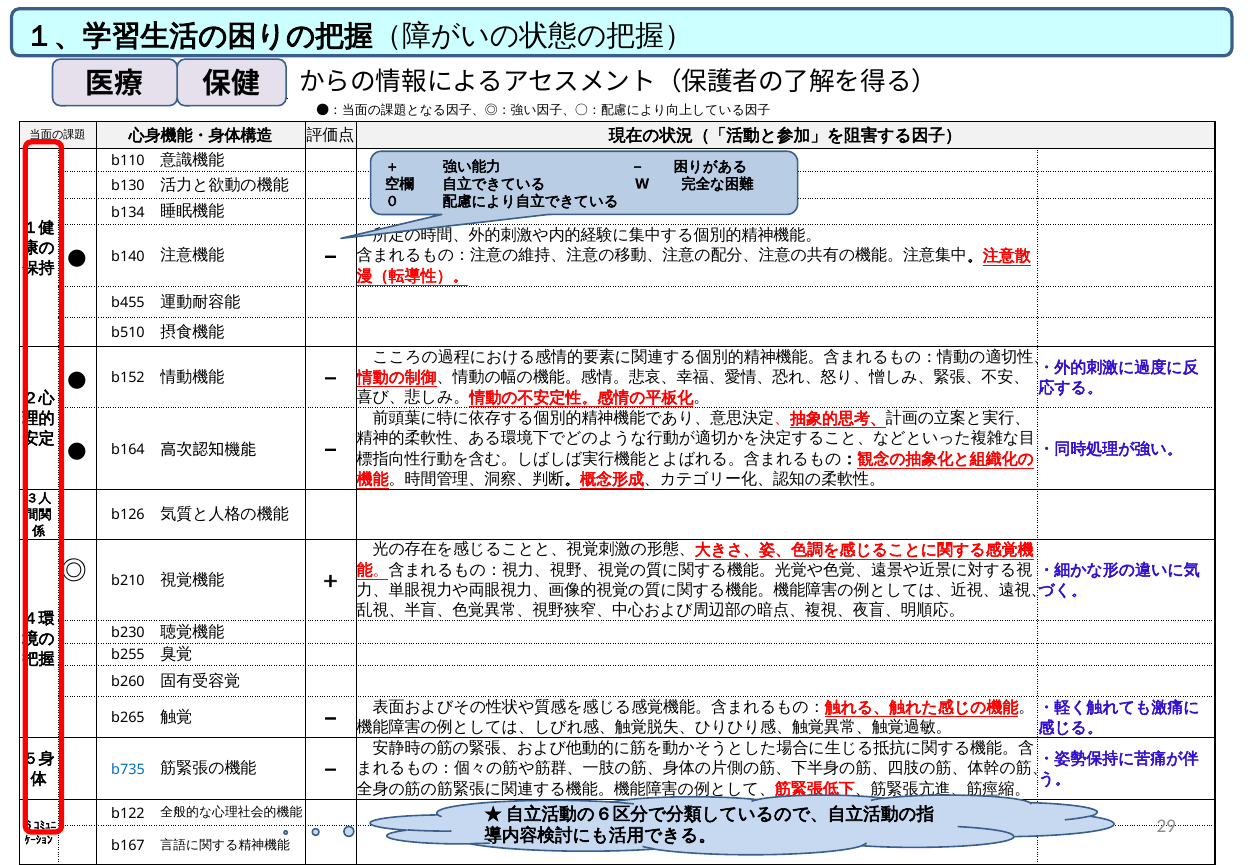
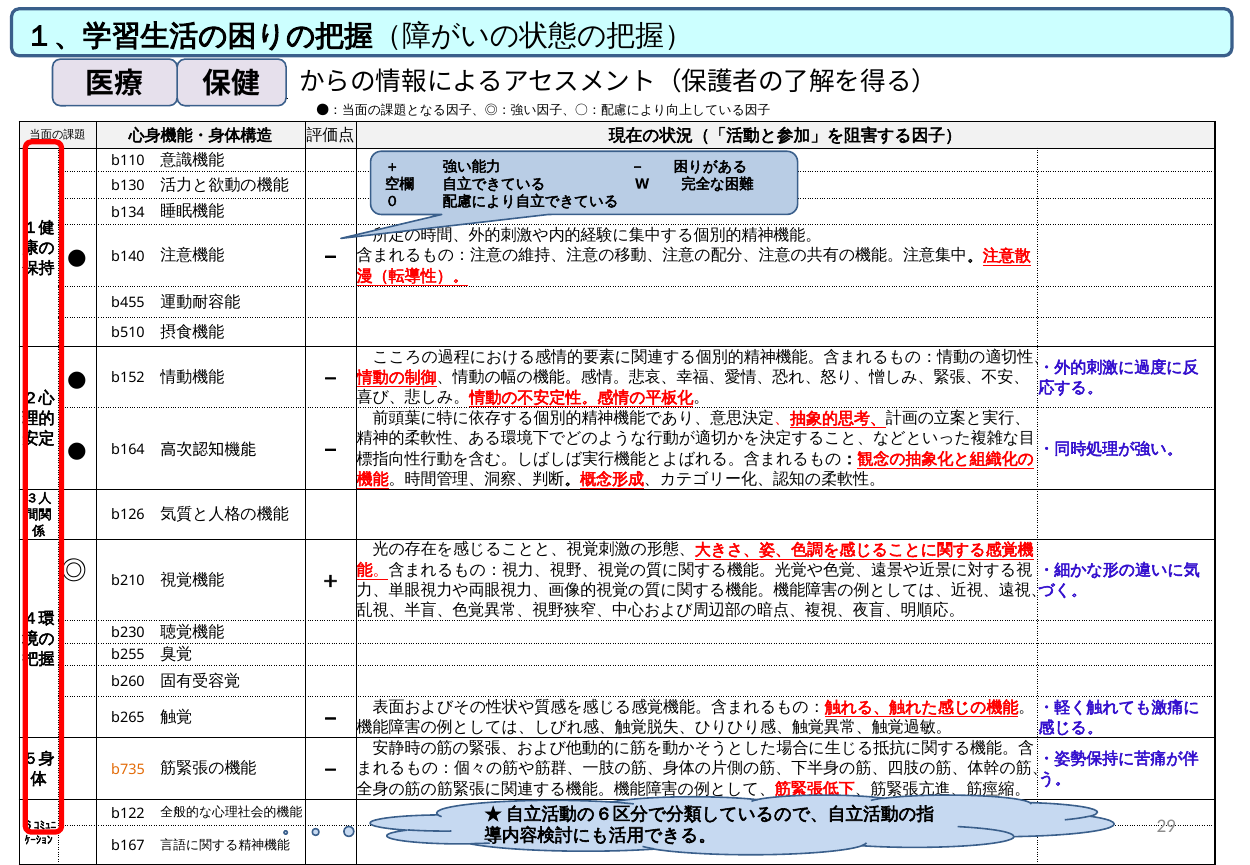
b735 colour: blue -> orange
